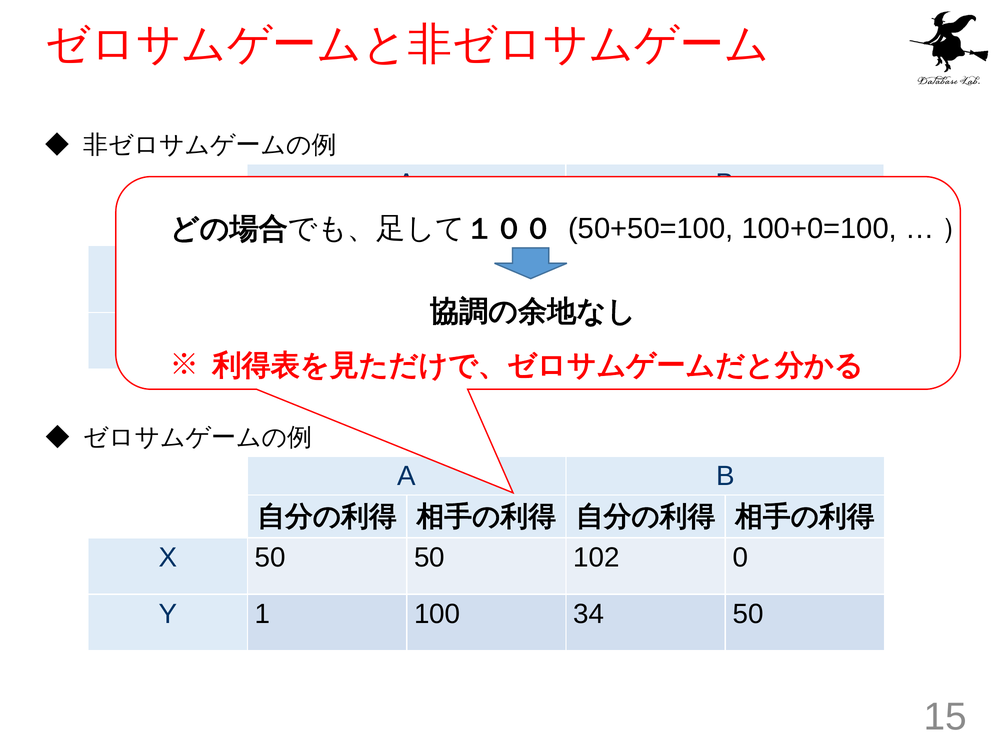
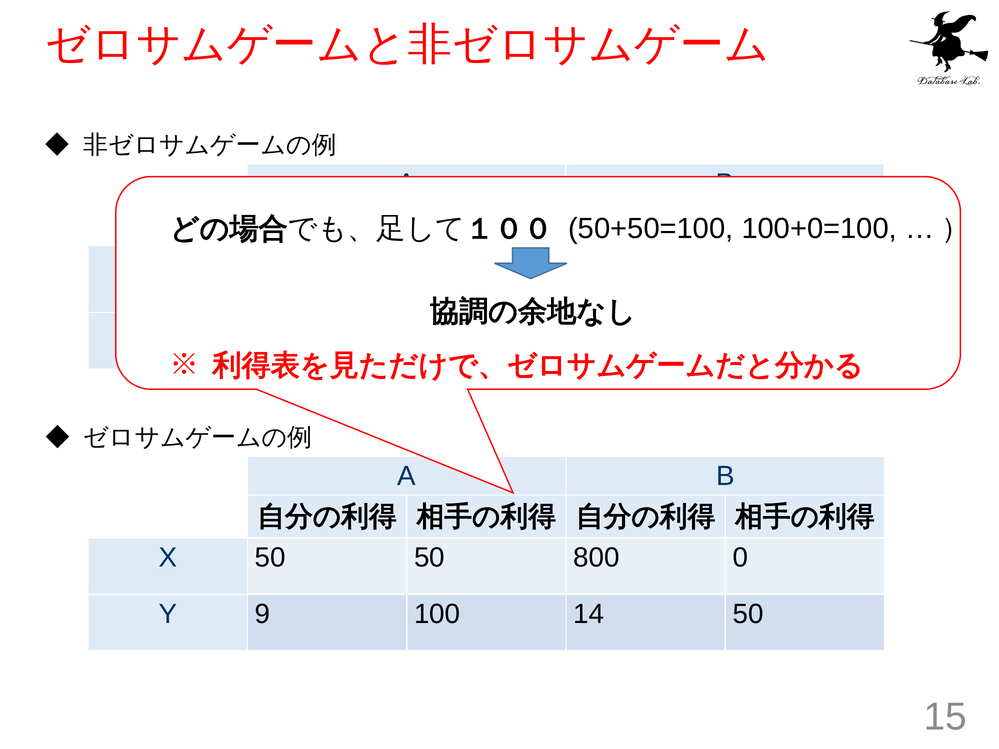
102: 102 -> 800
1: 1 -> 9
100 34: 34 -> 14
